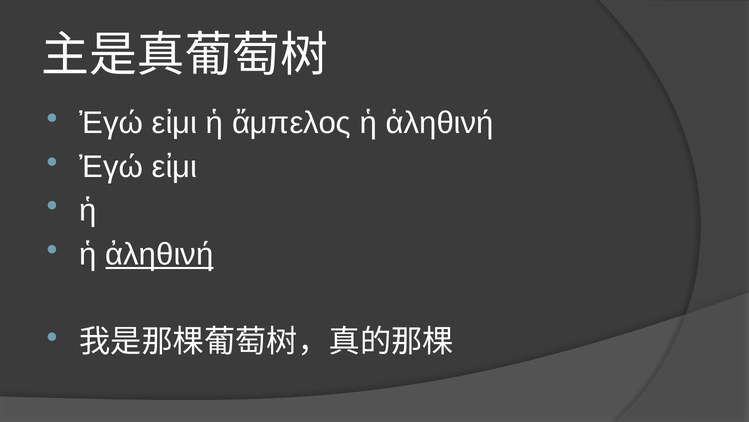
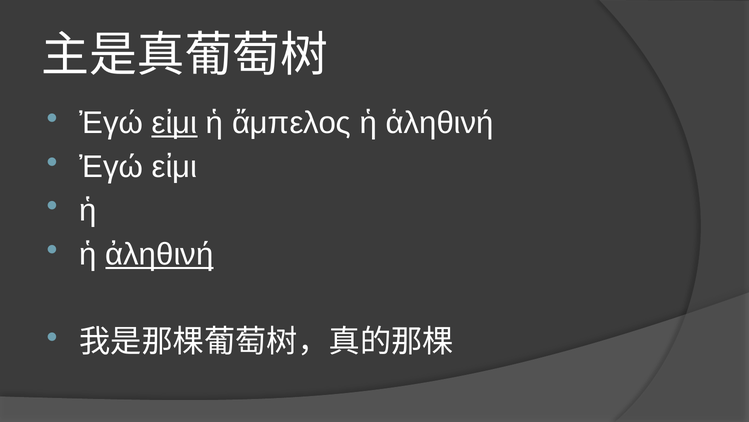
εἰμι at (174, 123) underline: none -> present
